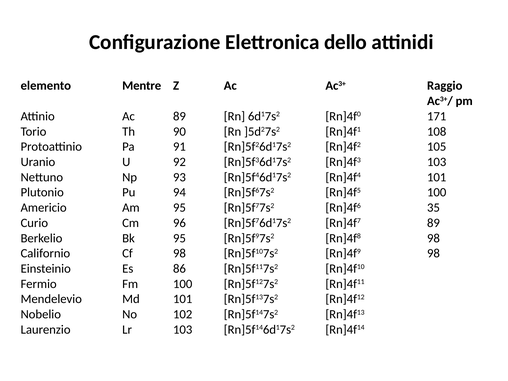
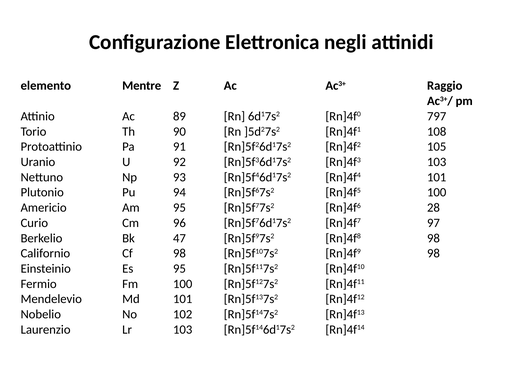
dello: dello -> negli
171: 171 -> 797
35: 35 -> 28
Rn]4f7 89: 89 -> 97
Bk 95: 95 -> 47
Es 86: 86 -> 95
